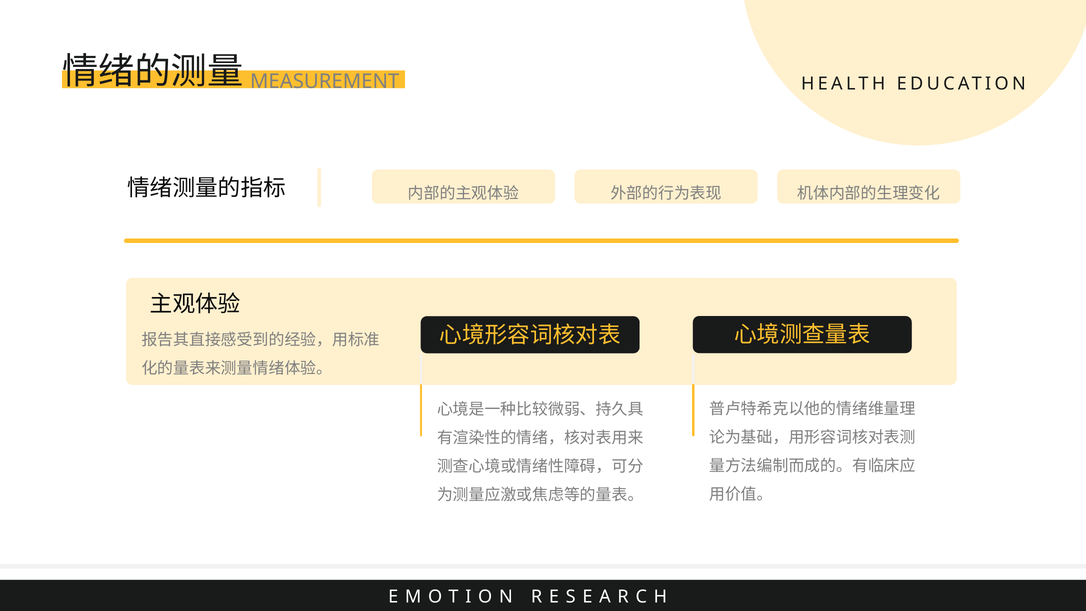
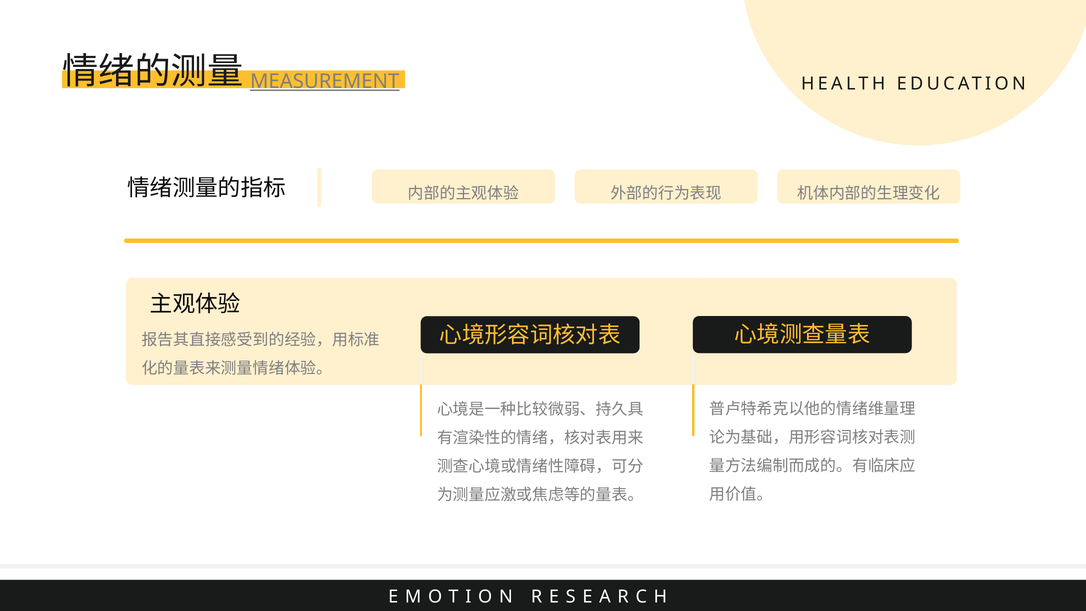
MEASUREMENT underline: none -> present
